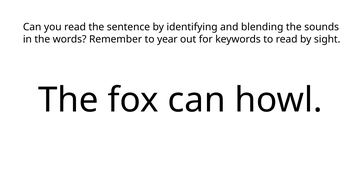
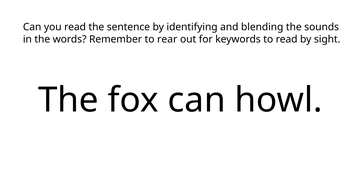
year: year -> rear
